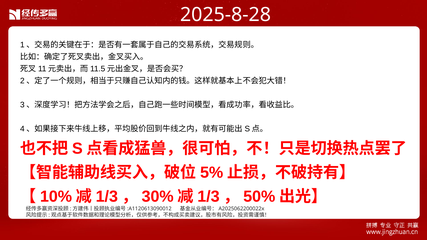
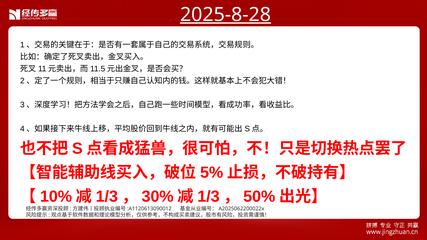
2025-8-28 underline: none -> present
